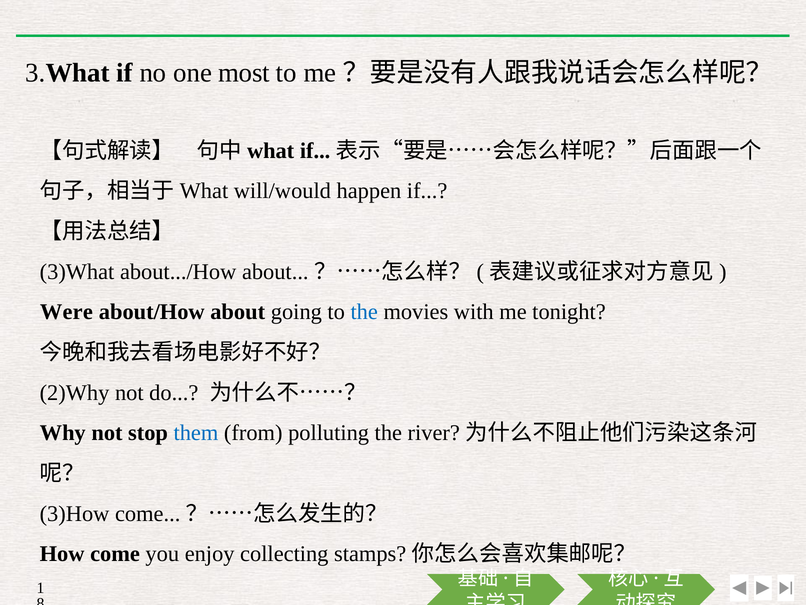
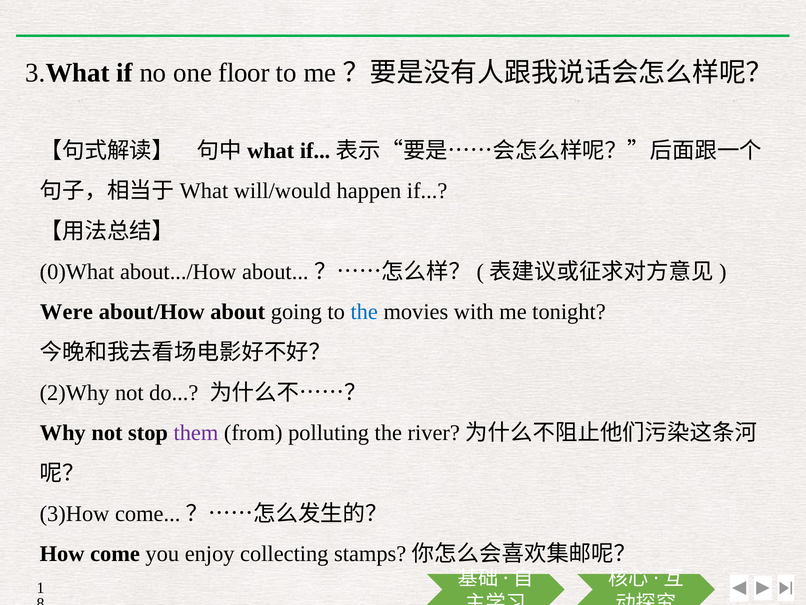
most: most -> floor
3)What: 3)What -> 0)What
them colour: blue -> purple
